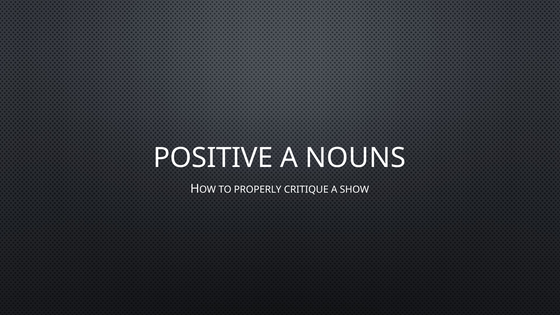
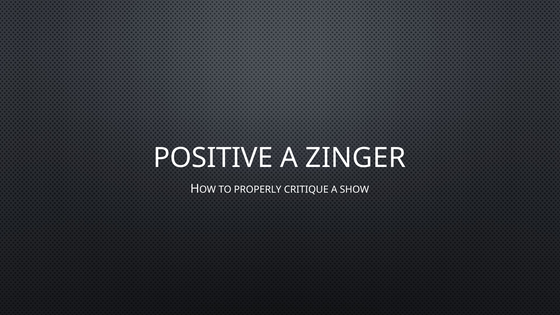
NOUNS: NOUNS -> ZINGER
